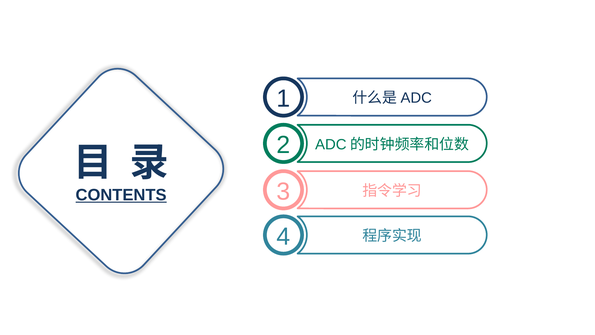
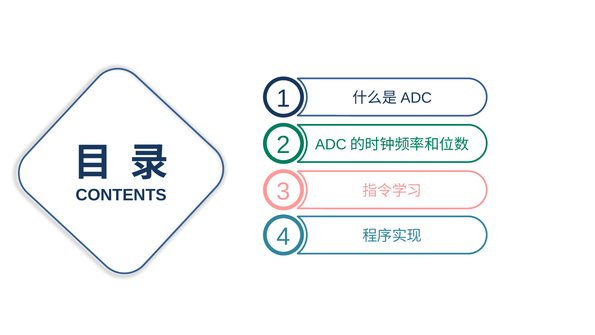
CONTENTS underline: present -> none
